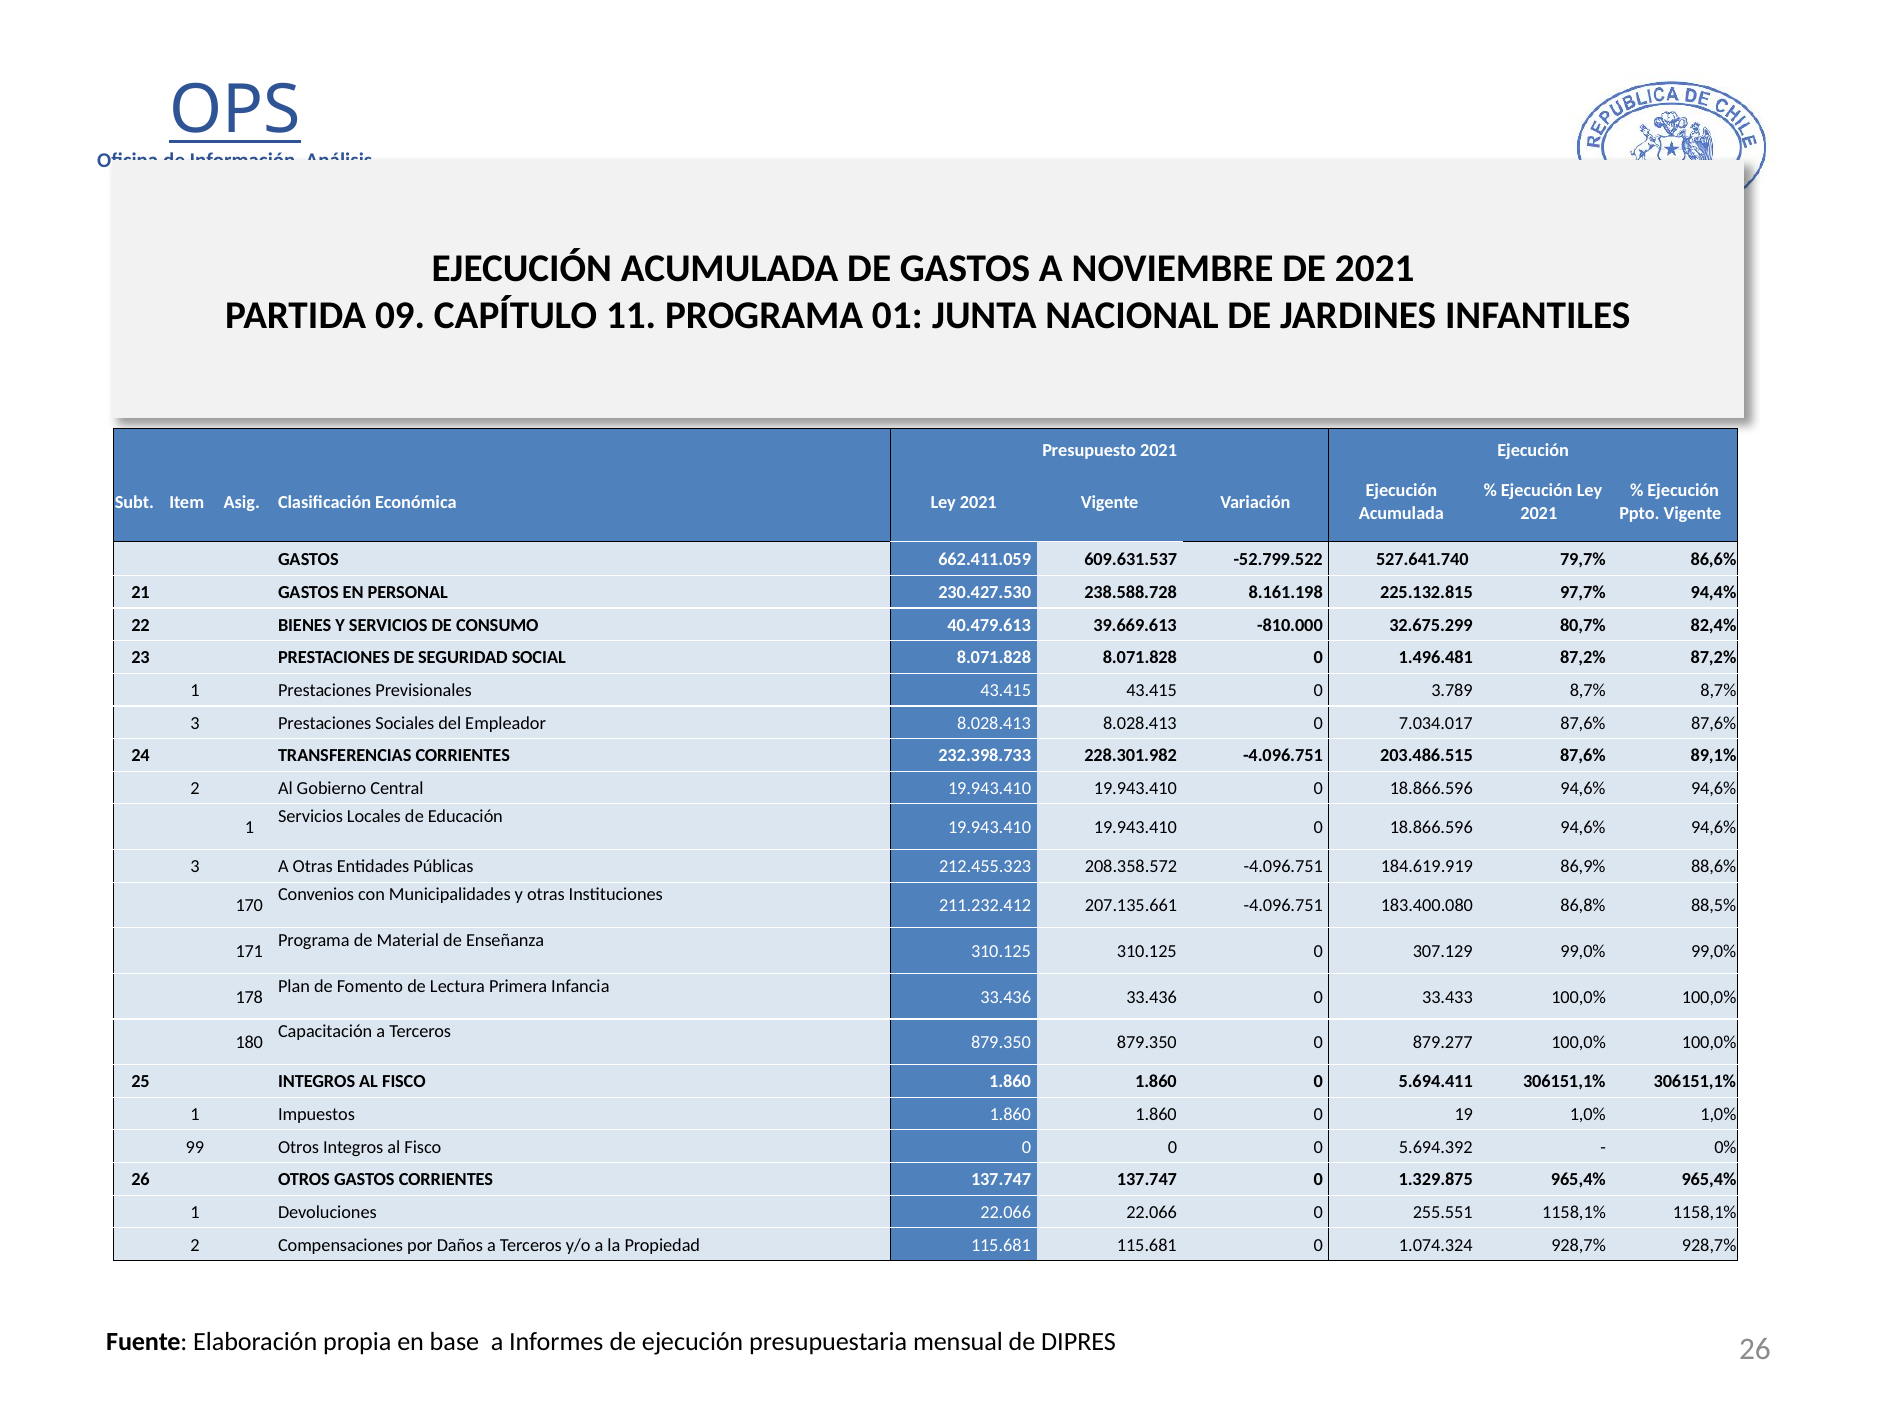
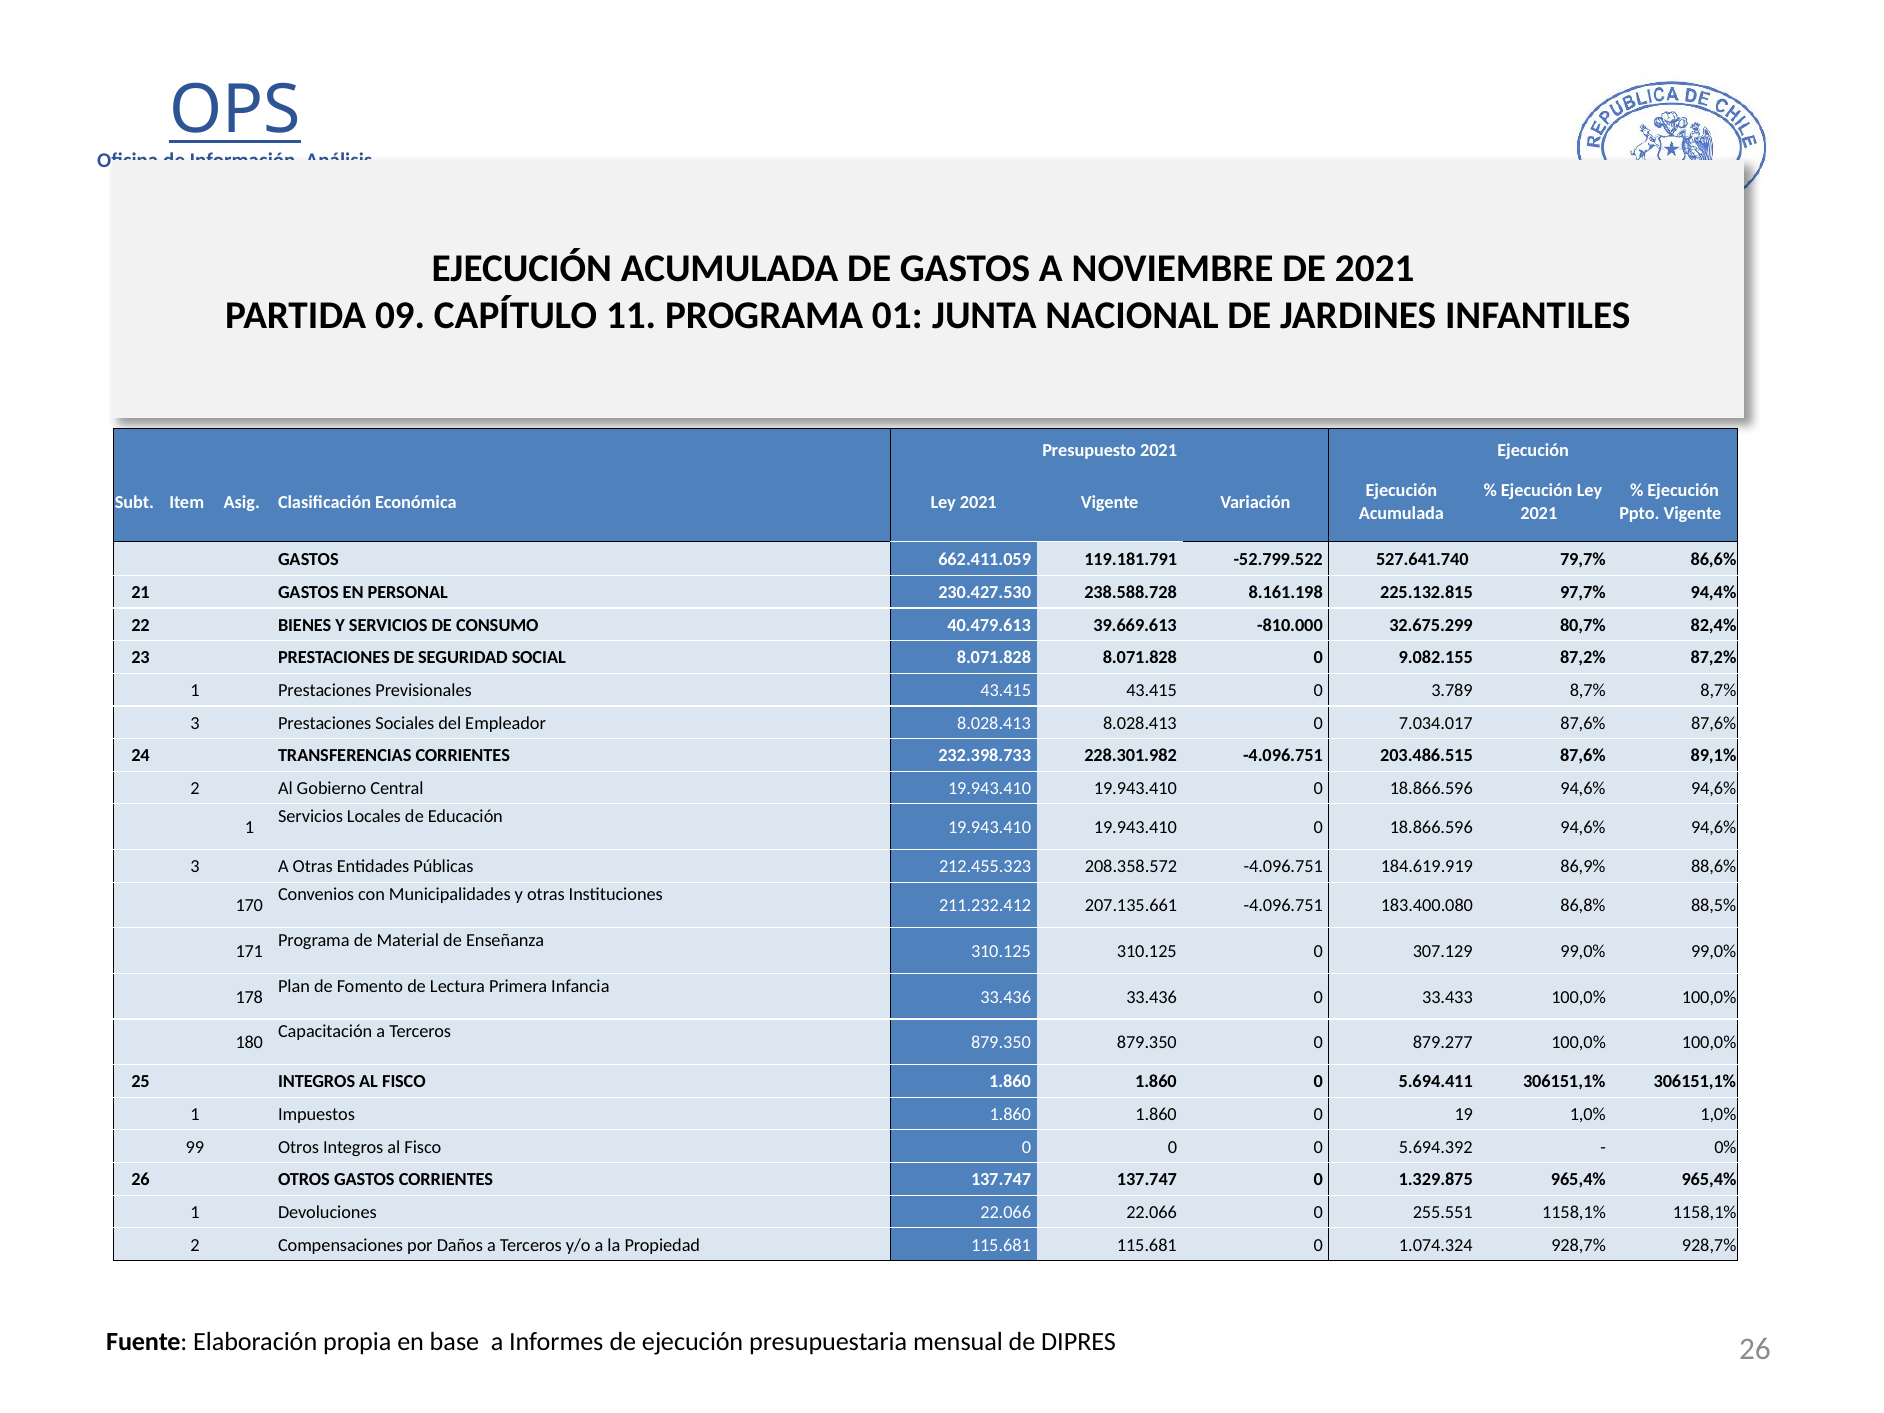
609.631.537: 609.631.537 -> 119.181.791
1.496.481: 1.496.481 -> 9.082.155
